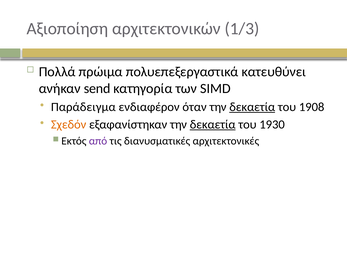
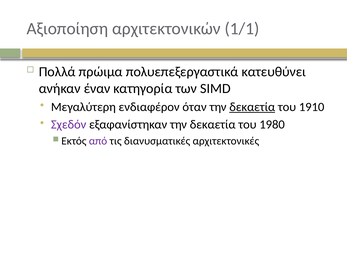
1/3: 1/3 -> 1/1
send: send -> έναν
Παράδειγμα: Παράδειγμα -> Μεγαλύτερη
1908: 1908 -> 1910
Σχεδόν colour: orange -> purple
δεκαετία at (213, 125) underline: present -> none
1930: 1930 -> 1980
